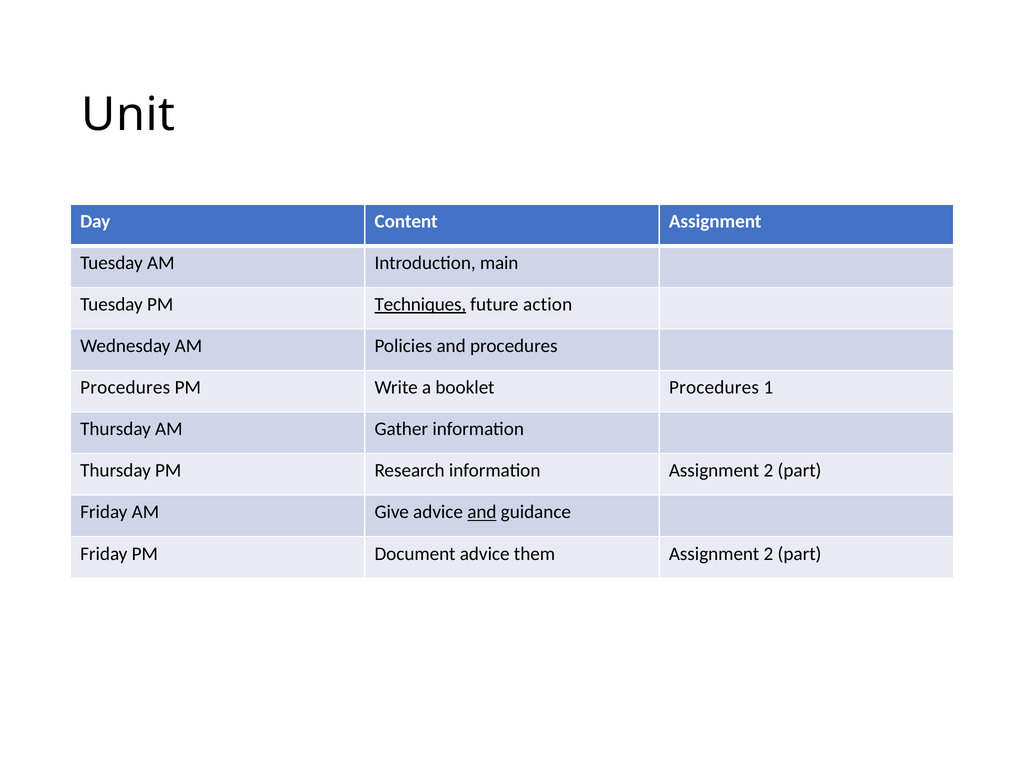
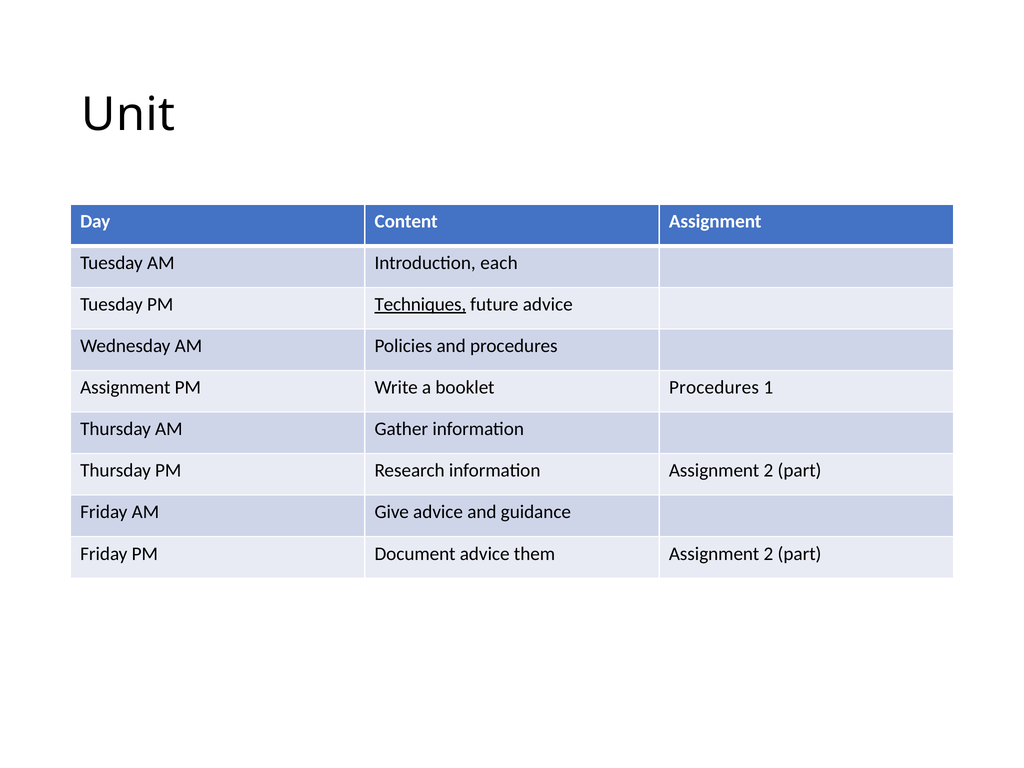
main: main -> each
future action: action -> advice
Procedures at (125, 388): Procedures -> Assignment
and at (482, 512) underline: present -> none
